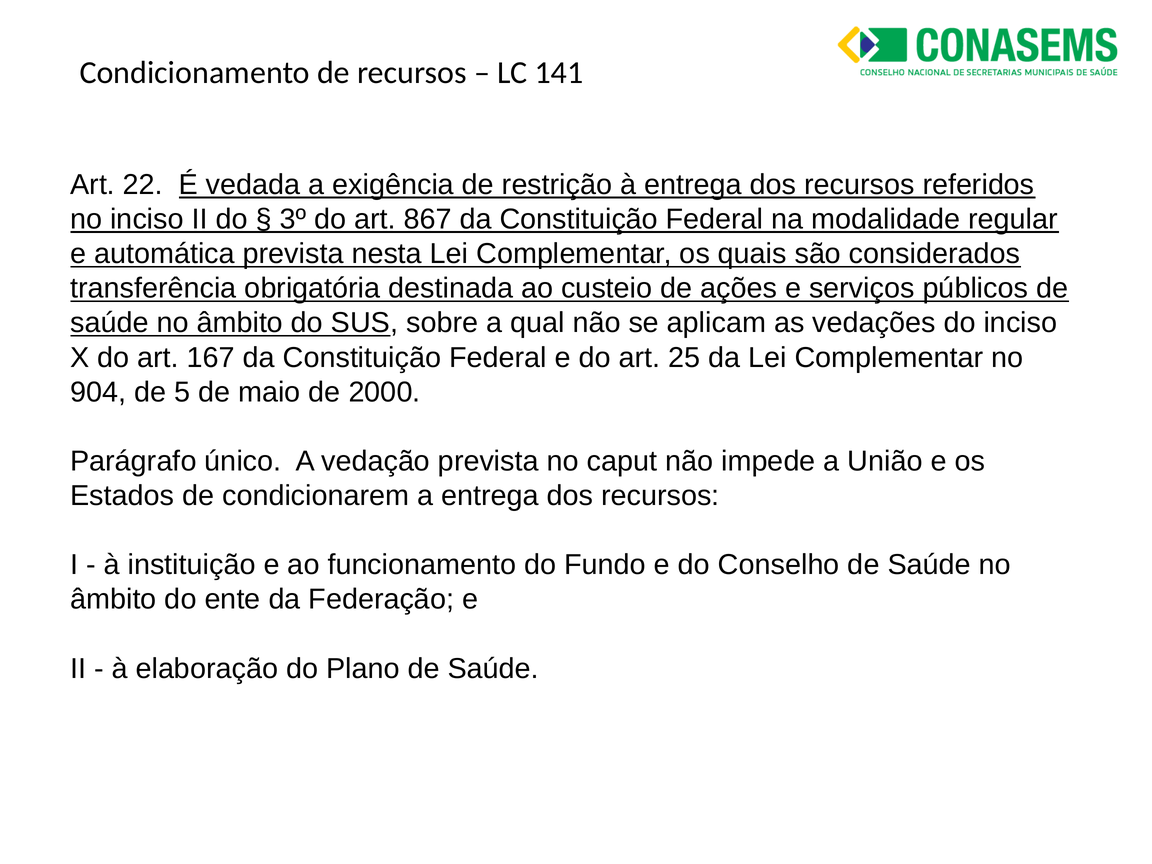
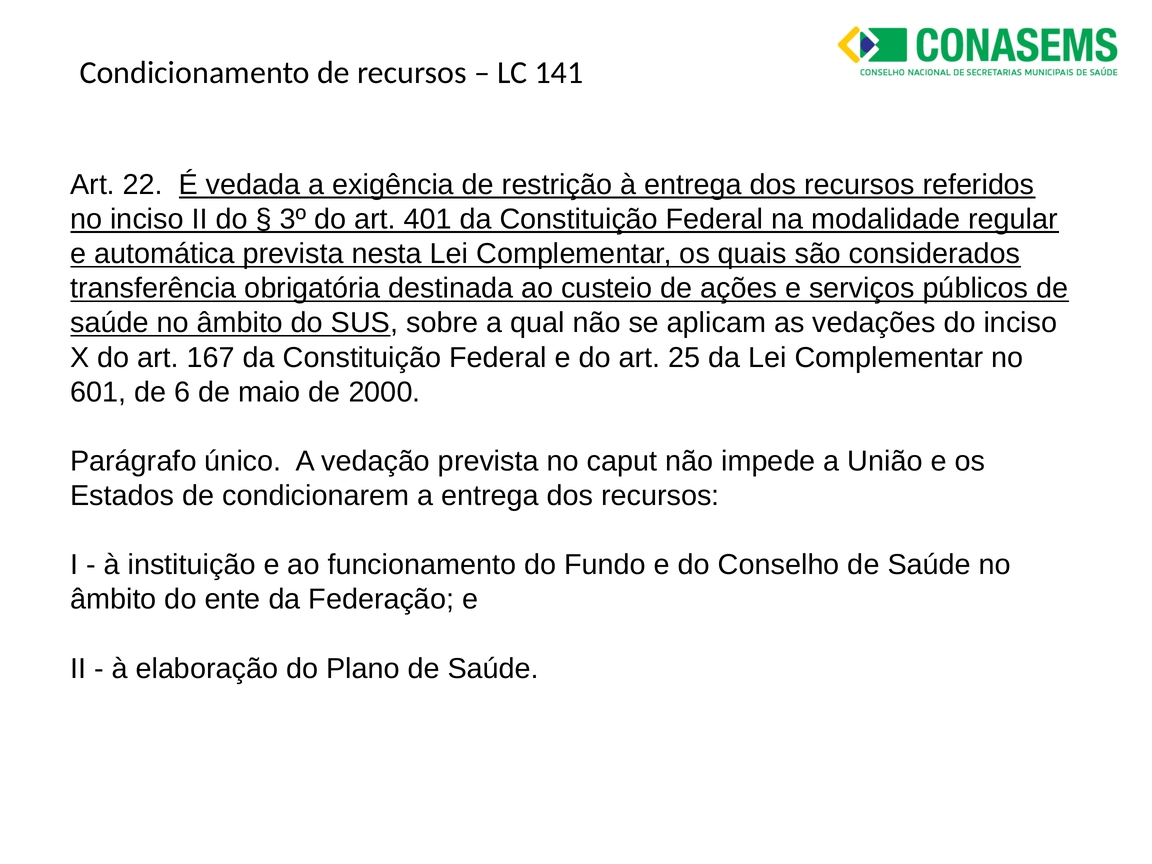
867: 867 -> 401
904: 904 -> 601
5: 5 -> 6
